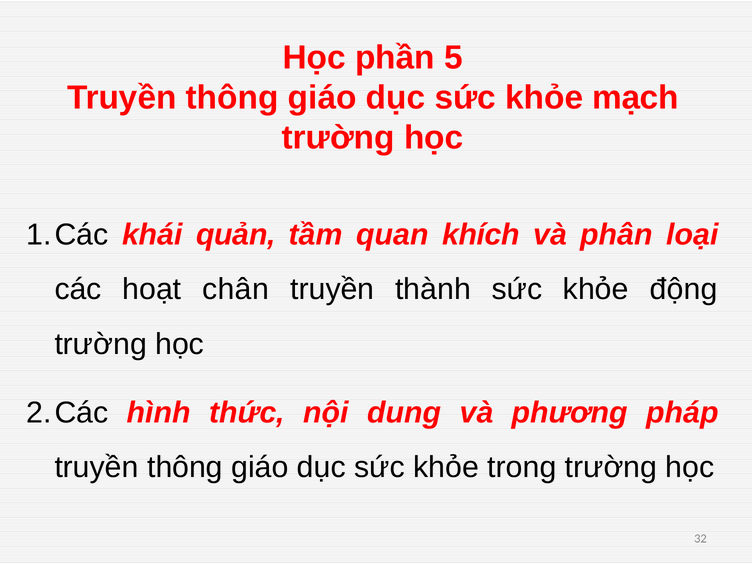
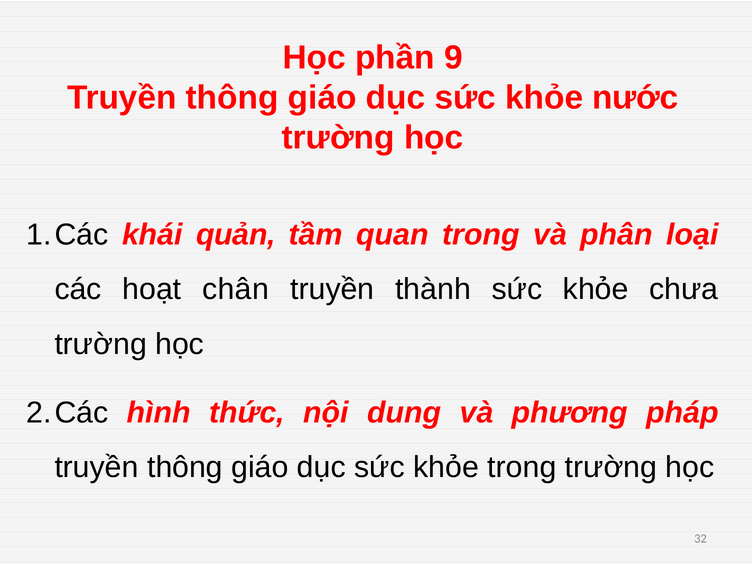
5: 5 -> 9
mạch: mạch -> nước
quan khích: khích -> trong
động: động -> chưa
